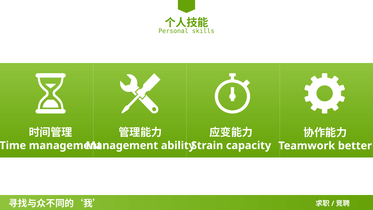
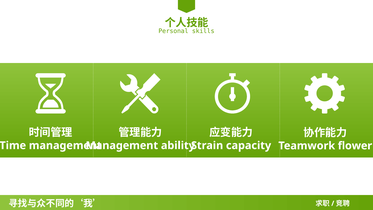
better: better -> flower
